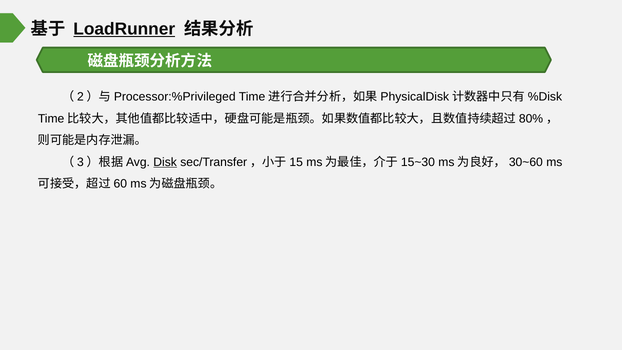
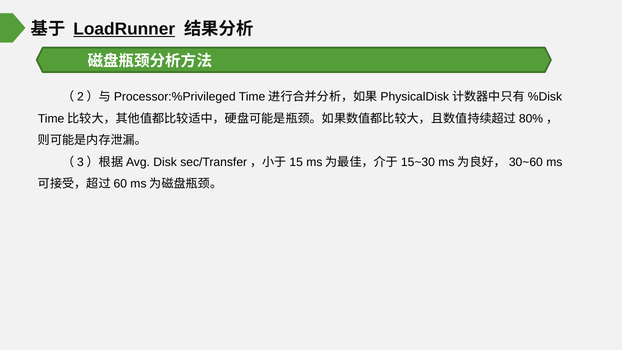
Disk underline: present -> none
